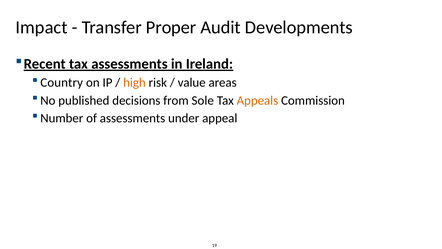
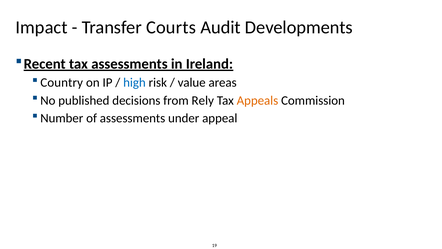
Proper: Proper -> Courts
high colour: orange -> blue
Sole: Sole -> Rely
